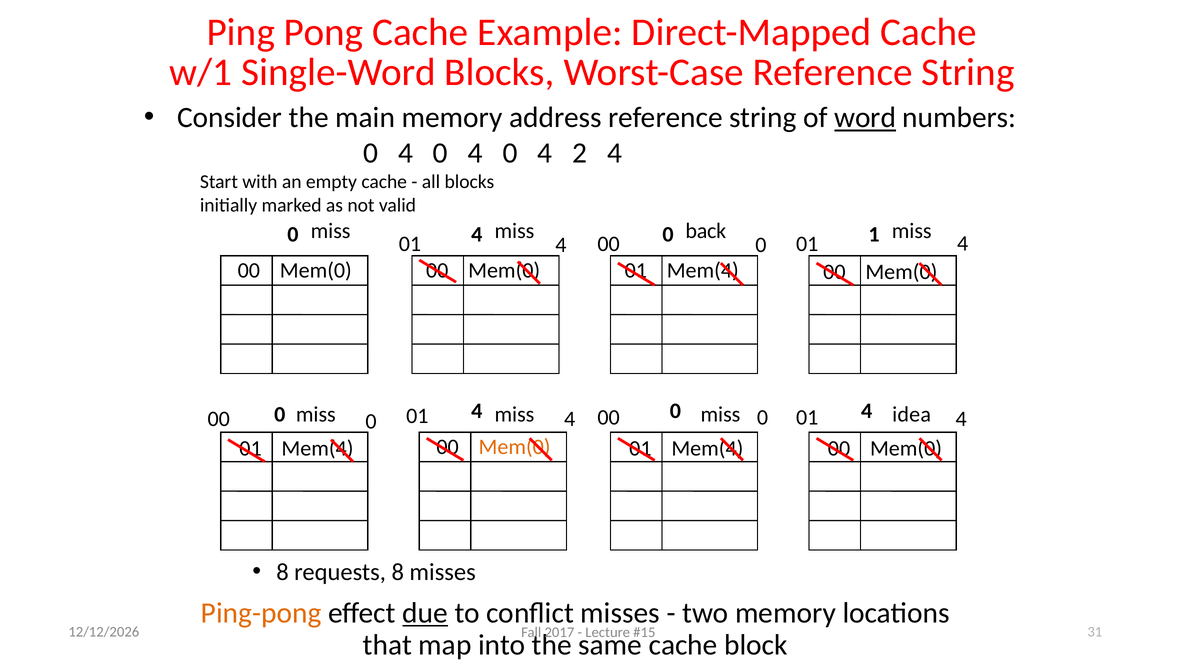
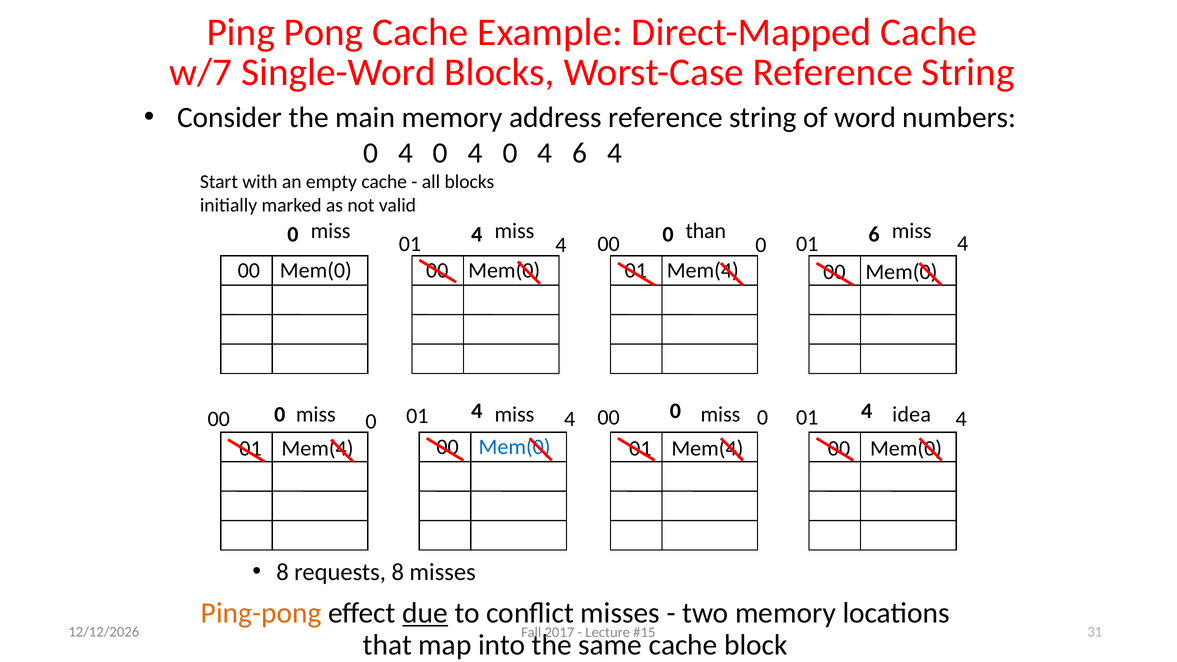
w/1: w/1 -> w/7
word underline: present -> none
4 2: 2 -> 6
back: back -> than
0 1: 1 -> 6
Mem(0 at (515, 447) colour: orange -> blue
